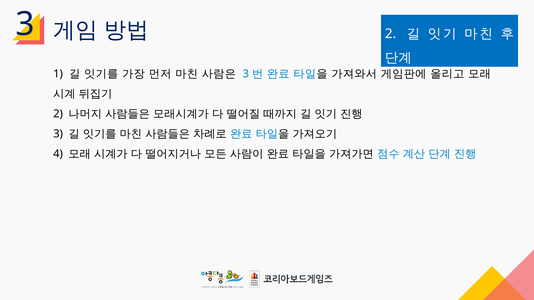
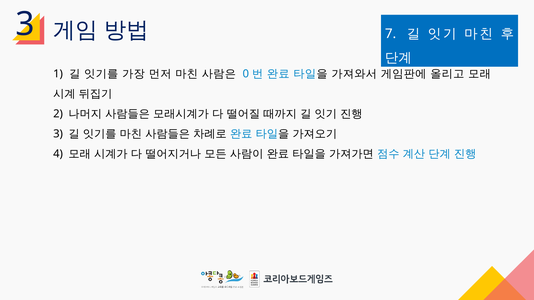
2 at (391, 34): 2 -> 7
3 at (246, 74): 3 -> 0
